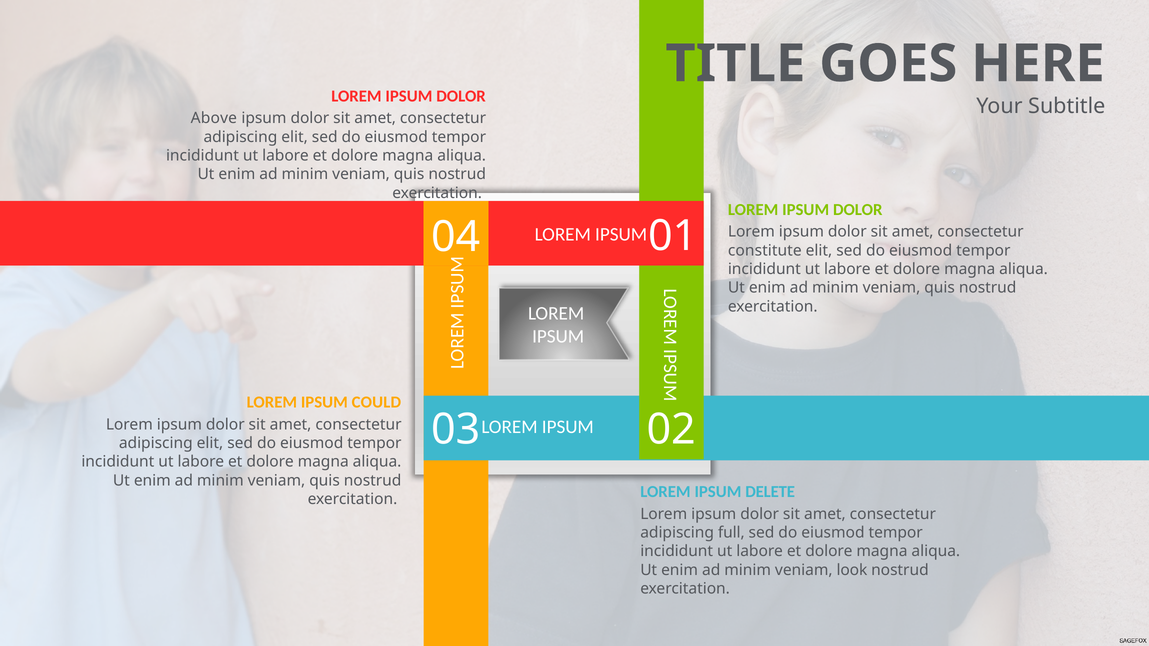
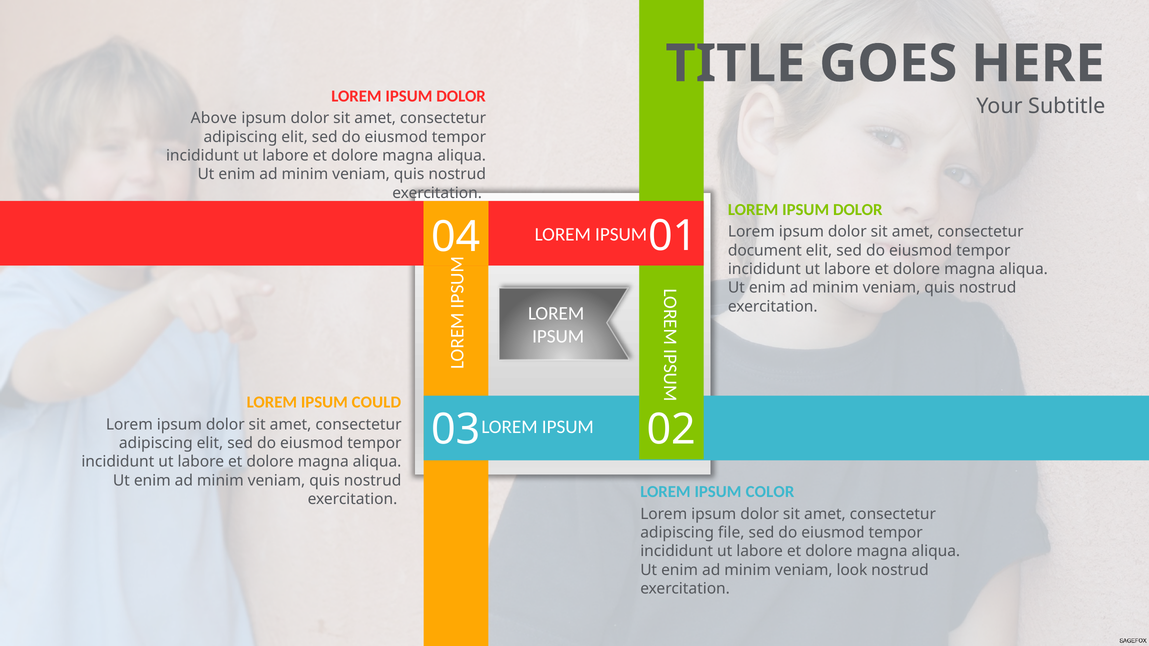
constitute: constitute -> document
DELETE: DELETE -> COLOR
full: full -> file
